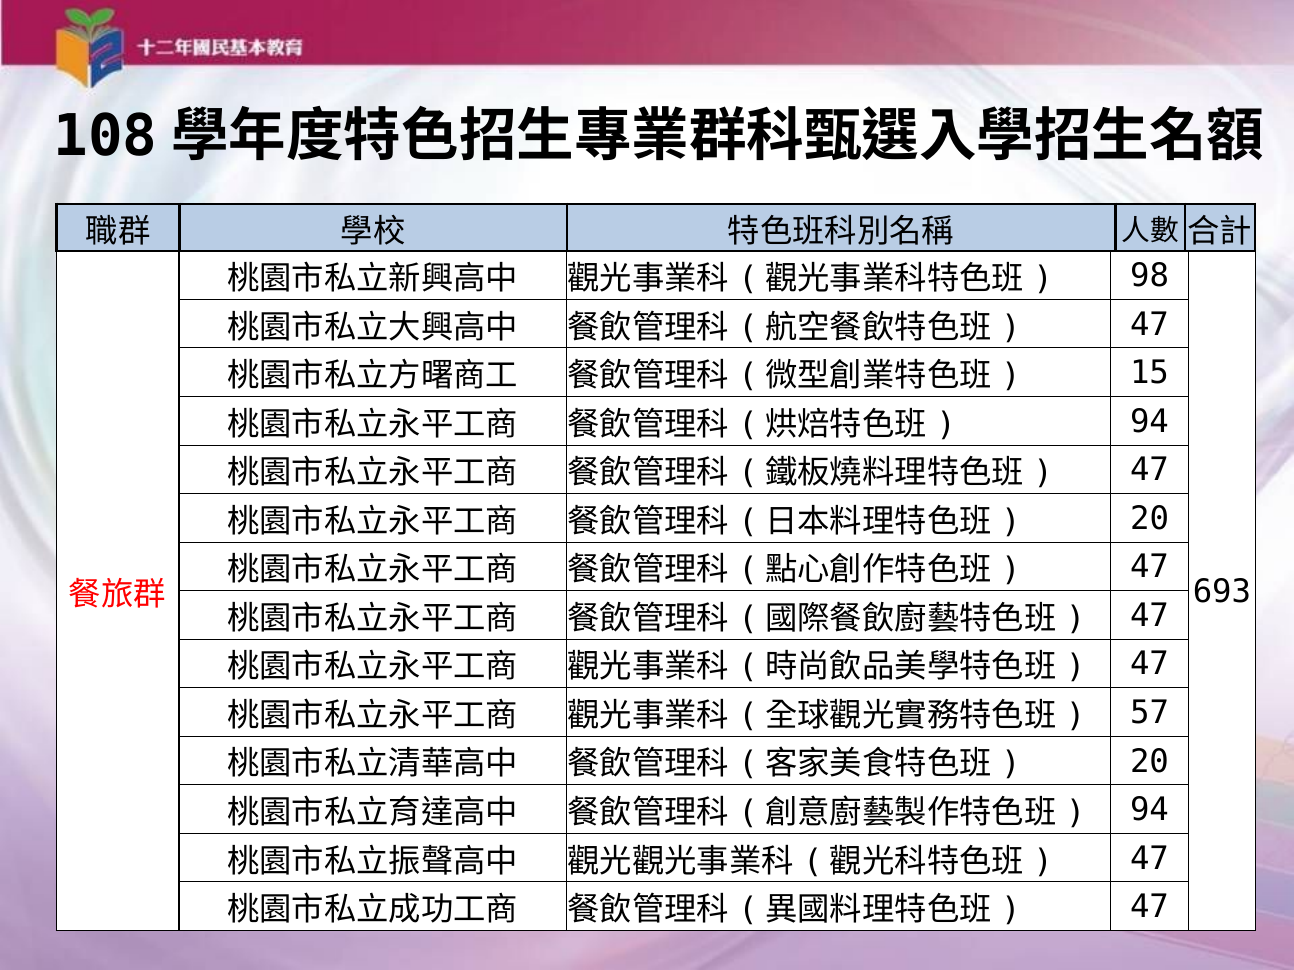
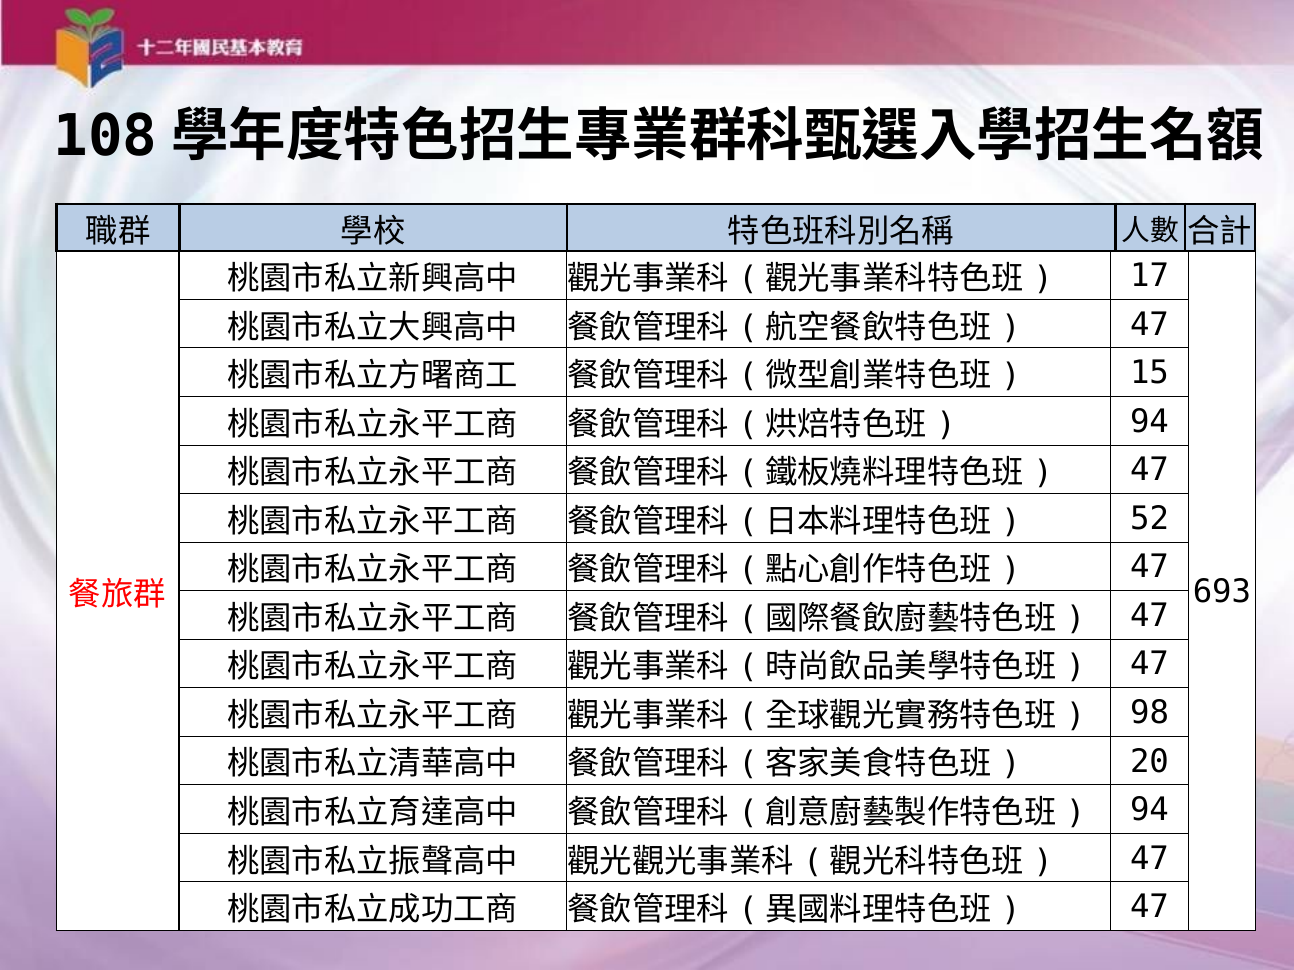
98: 98 -> 17
20 at (1150, 519): 20 -> 52
57: 57 -> 98
